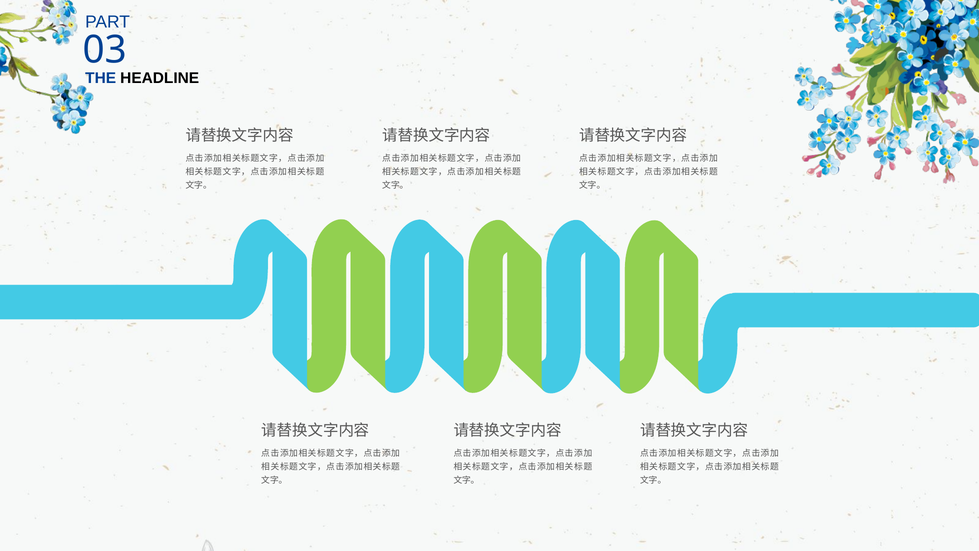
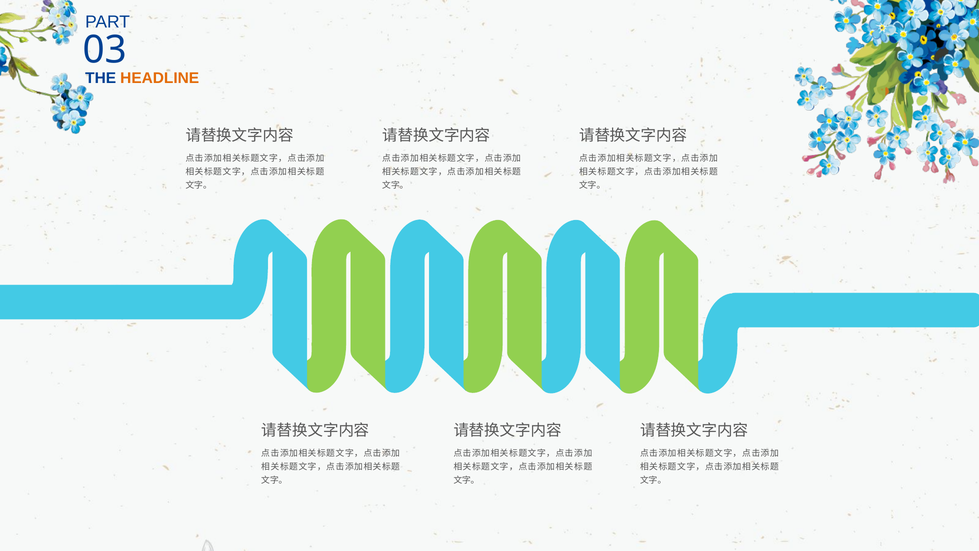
HEADLINE colour: black -> orange
